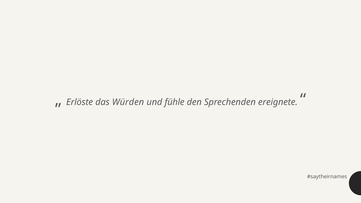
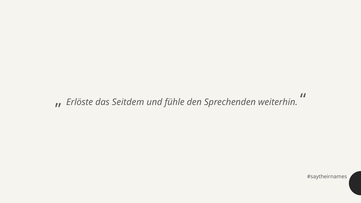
Würden: Würden -> Seitdem
ereignete: ereignete -> weiterhin
